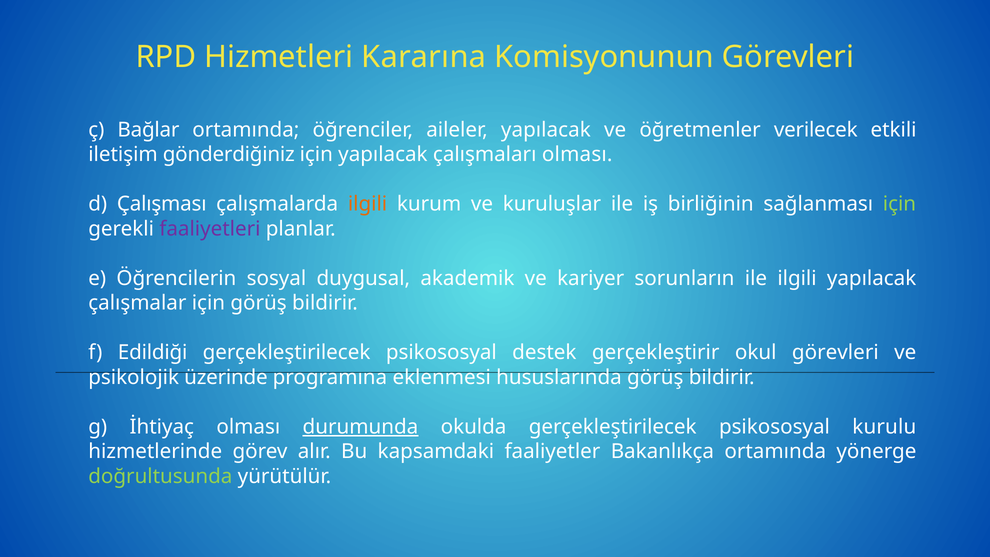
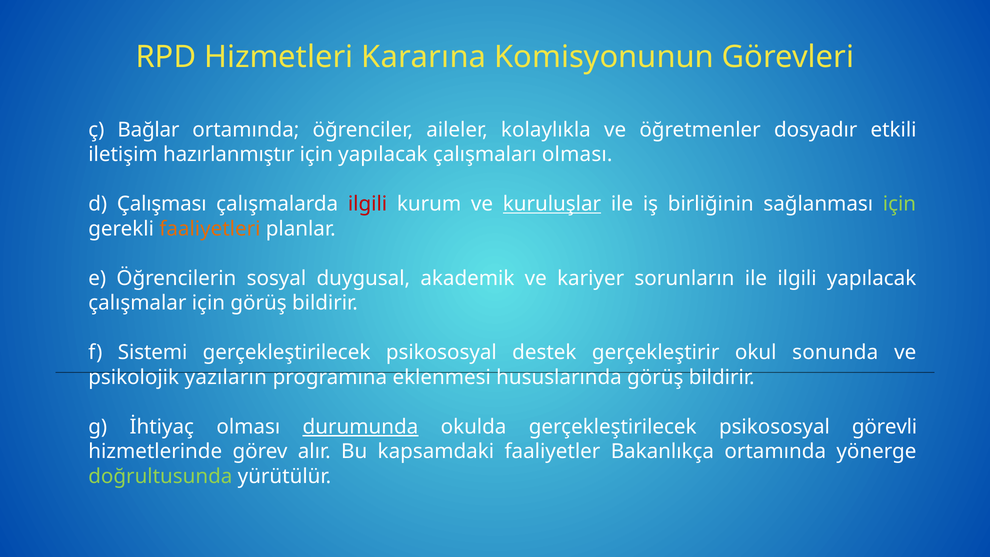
aileler yapılacak: yapılacak -> kolaylıkla
verilecek: verilecek -> dosyadır
gönderdiğiniz: gönderdiğiniz -> hazırlanmıştır
ilgili at (368, 204) colour: orange -> red
kuruluşlar underline: none -> present
faaliyetleri colour: purple -> orange
Edildiği: Edildiği -> Sistemi
okul görevleri: görevleri -> sonunda
üzerinde: üzerinde -> yazıların
kurulu: kurulu -> görevli
